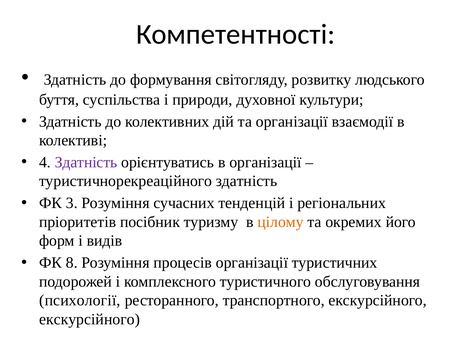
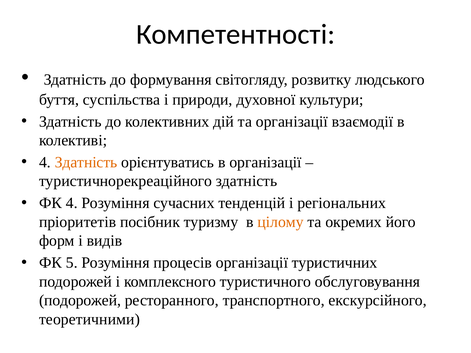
Здатність at (86, 162) colour: purple -> orange
ФК 3: 3 -> 4
8: 8 -> 5
психології at (80, 301): психології -> подорожей
екскурсійного at (90, 319): екскурсійного -> теоретичними
